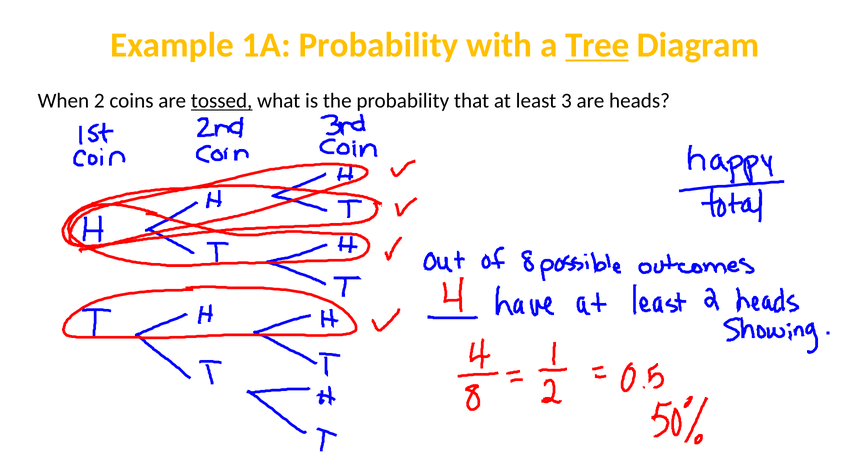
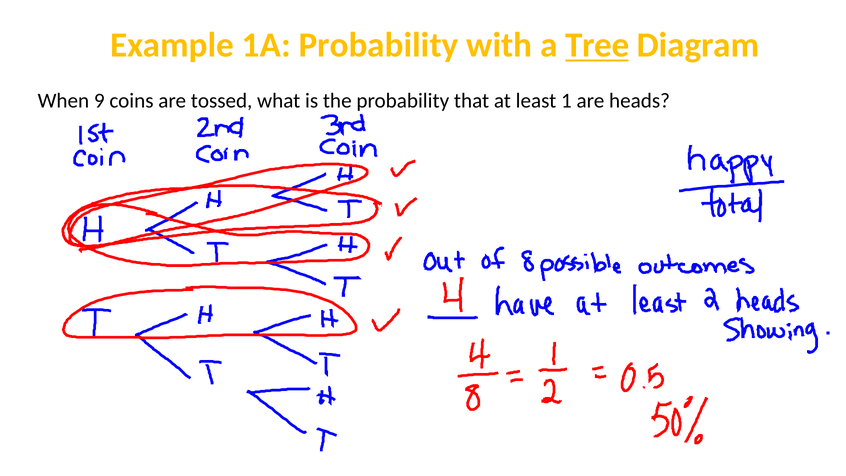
2: 2 -> 9
tossed underline: present -> none
3: 3 -> 1
